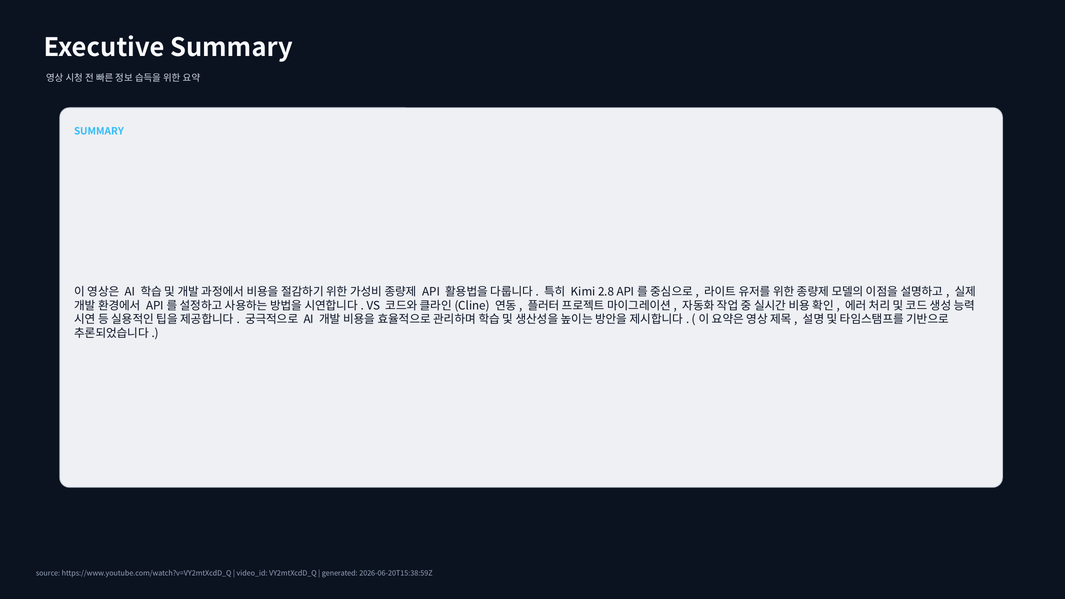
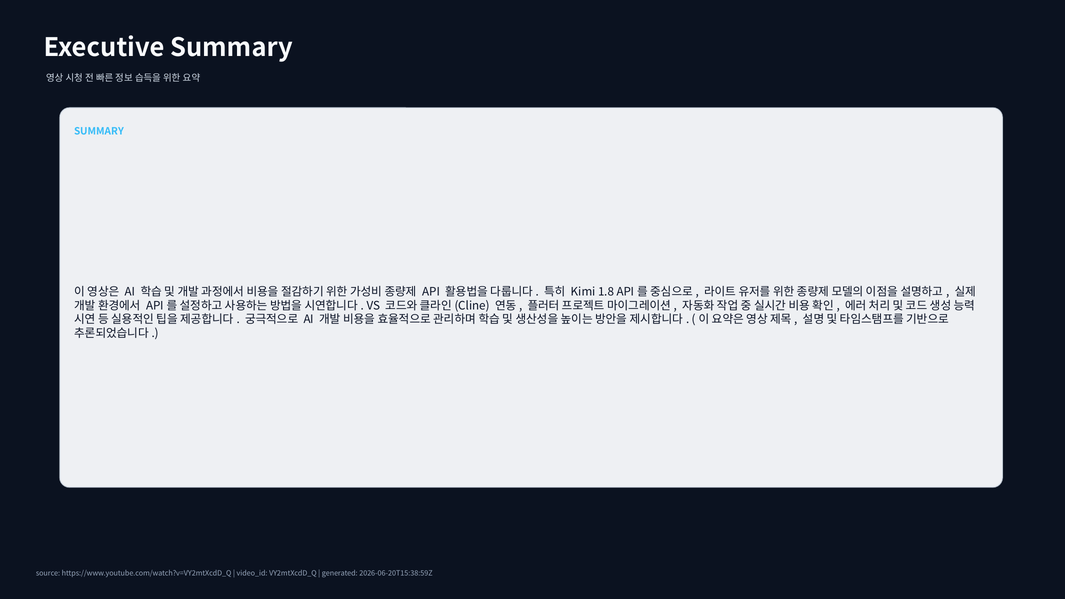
2.8: 2.8 -> 1.8
